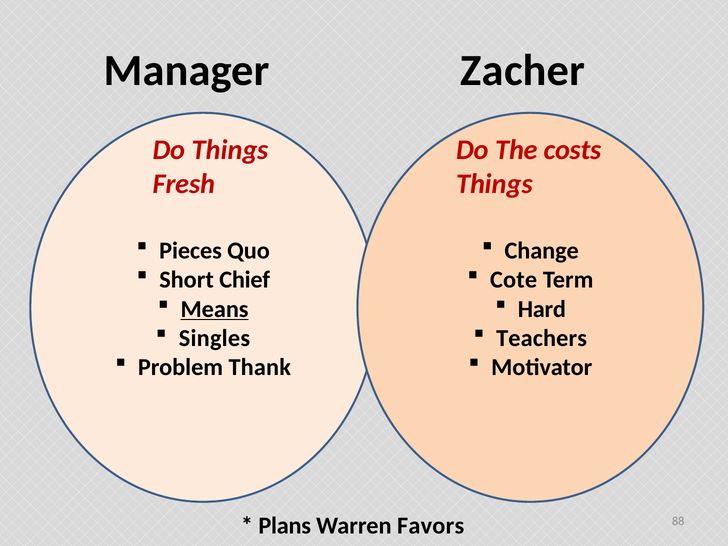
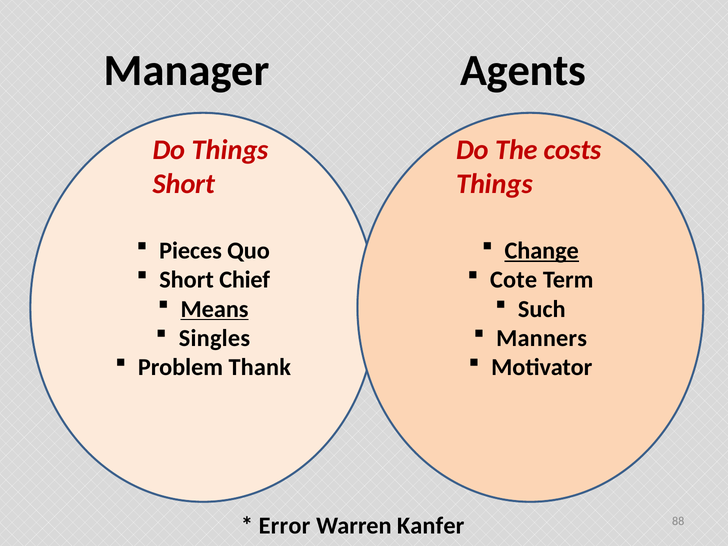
Zacher: Zacher -> Agents
Fresh at (184, 184): Fresh -> Short
Change underline: none -> present
Hard: Hard -> Such
Teachers: Teachers -> Manners
Plans: Plans -> Error
Favors: Favors -> Kanfer
